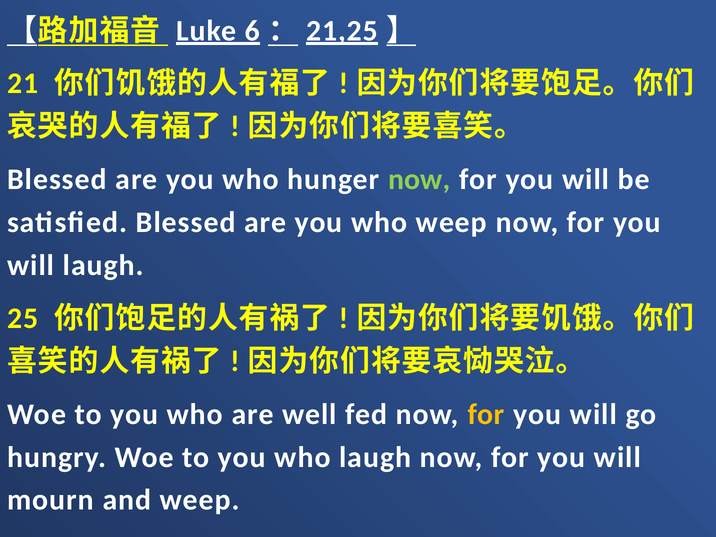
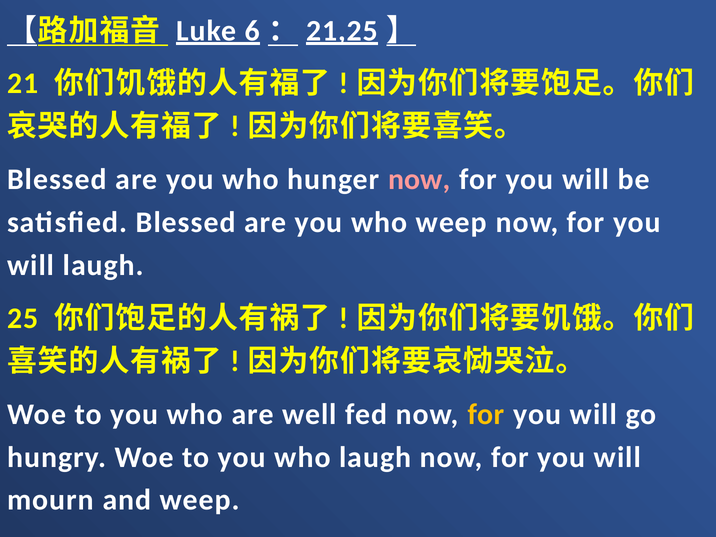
now at (419, 180) colour: light green -> pink
